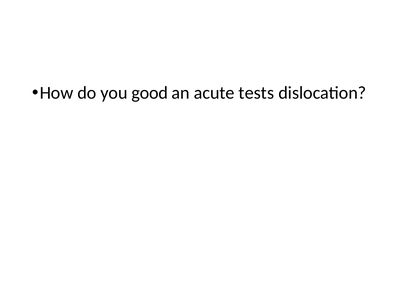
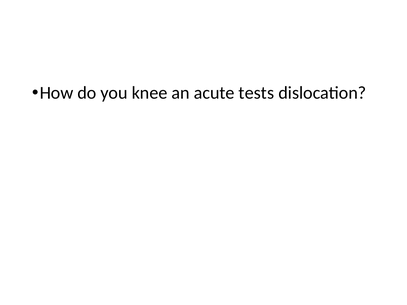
good: good -> knee
